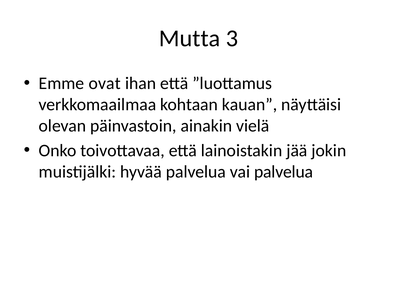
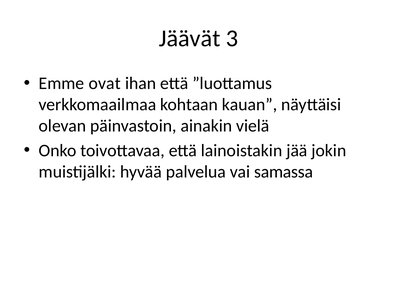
Mutta: Mutta -> Jäävät
vai palvelua: palvelua -> samassa
